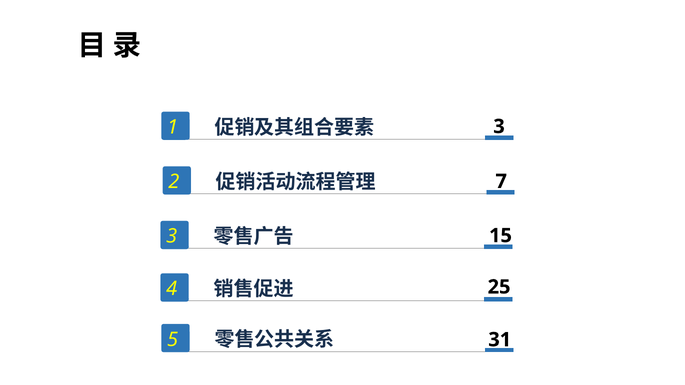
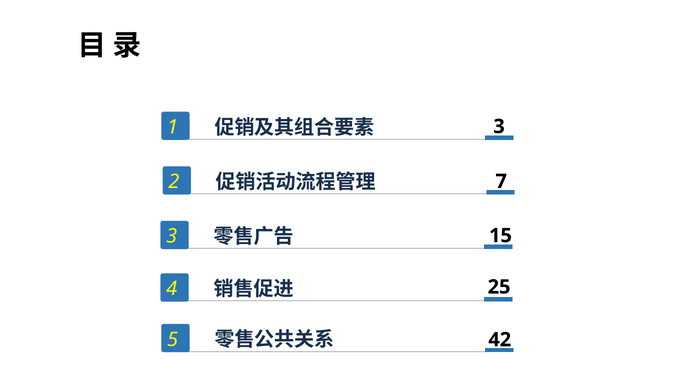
31: 31 -> 42
